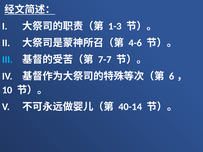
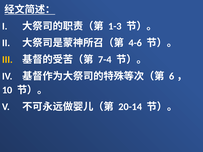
III colour: light blue -> yellow
7-7: 7-7 -> 7-4
40-14: 40-14 -> 20-14
